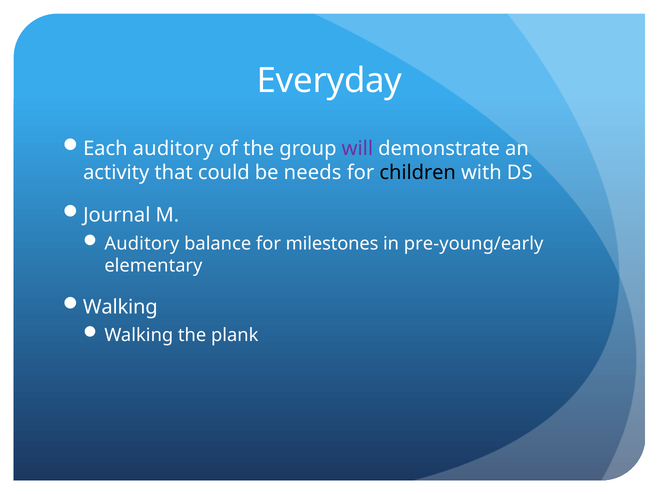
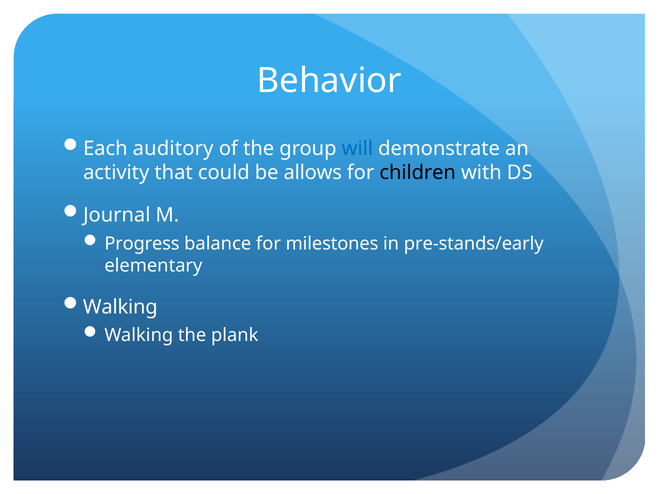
Everyday: Everyday -> Behavior
will colour: purple -> blue
needs: needs -> allows
Auditory at (142, 244): Auditory -> Progress
pre-young/early: pre-young/early -> pre-stands/early
